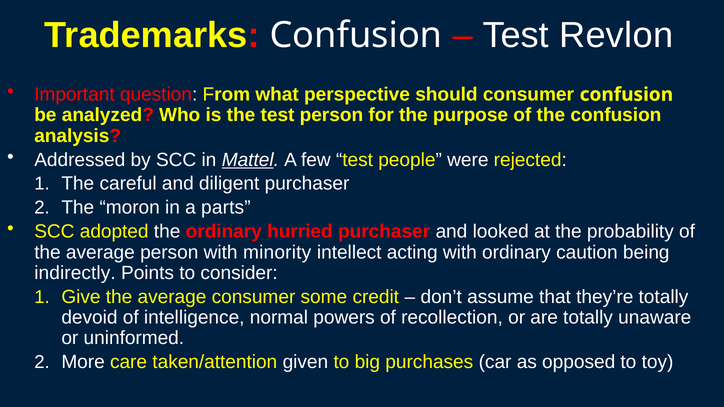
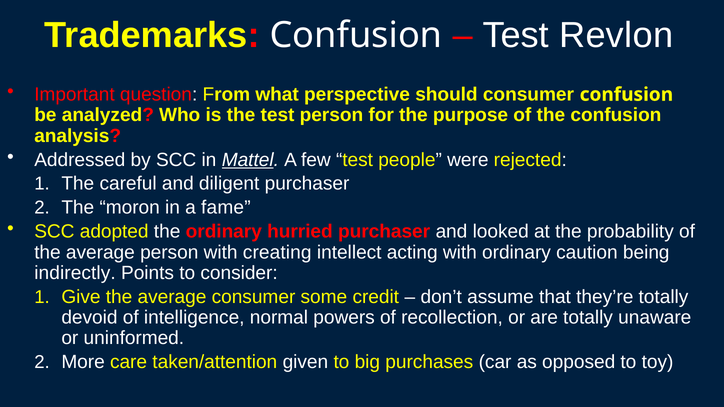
parts: parts -> fame
minority: minority -> creating
